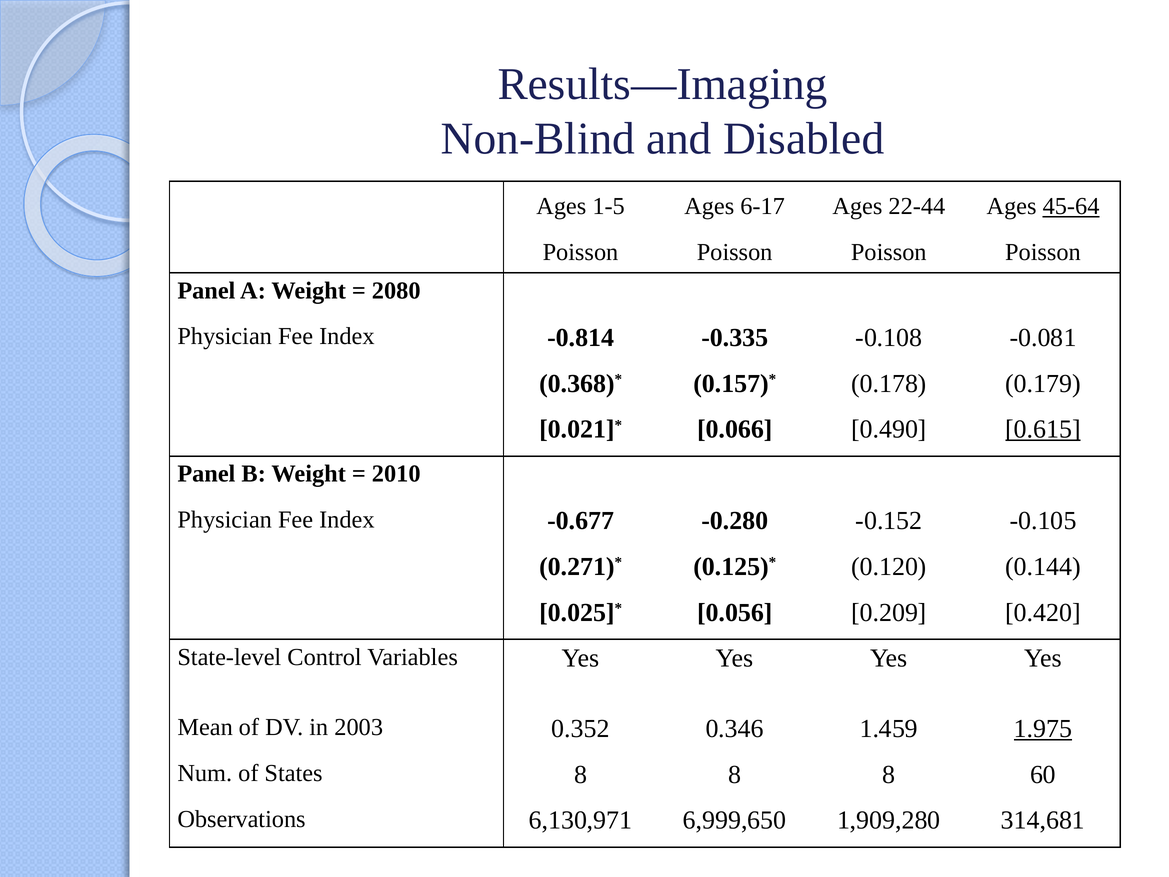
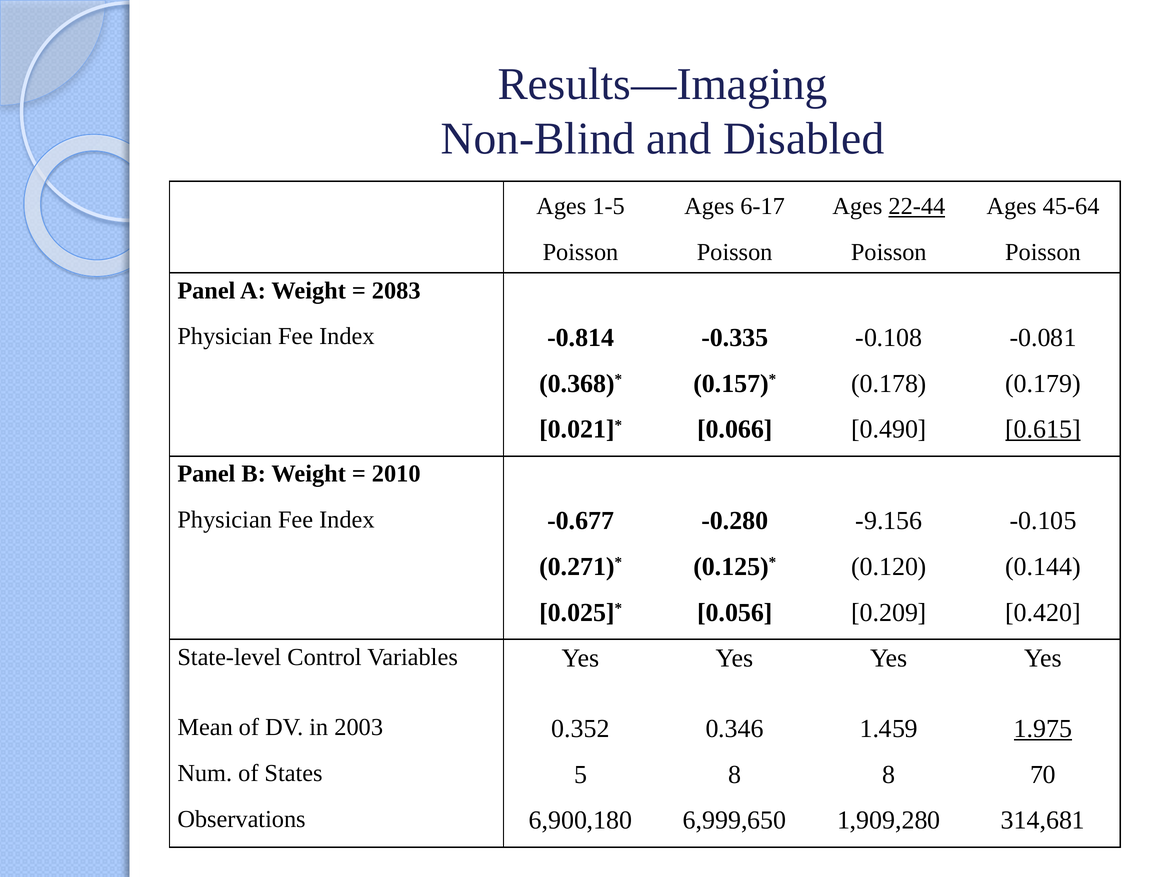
22-44 underline: none -> present
45-64 underline: present -> none
2080: 2080 -> 2083
-0.152: -0.152 -> -9.156
States 8: 8 -> 5
60: 60 -> 70
6,130,971: 6,130,971 -> 6,900,180
